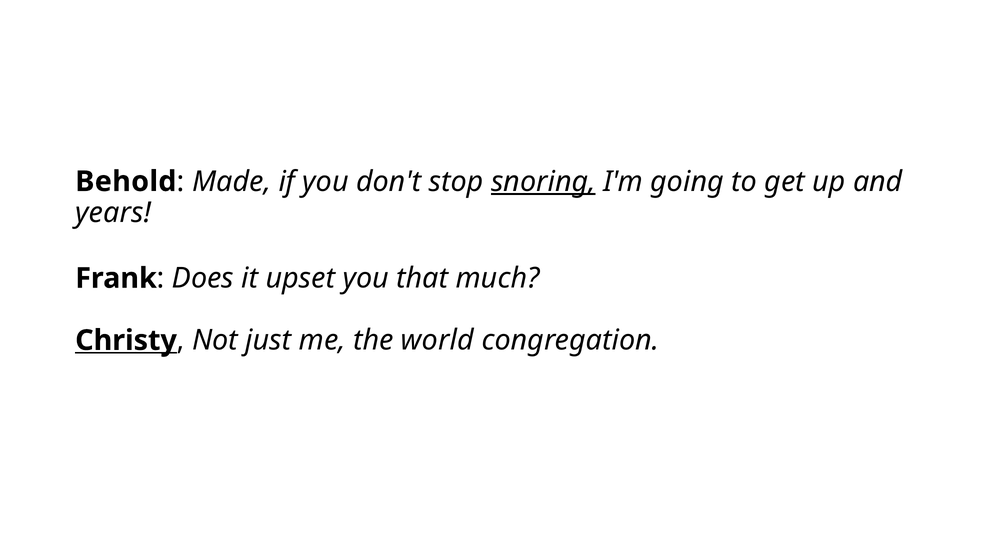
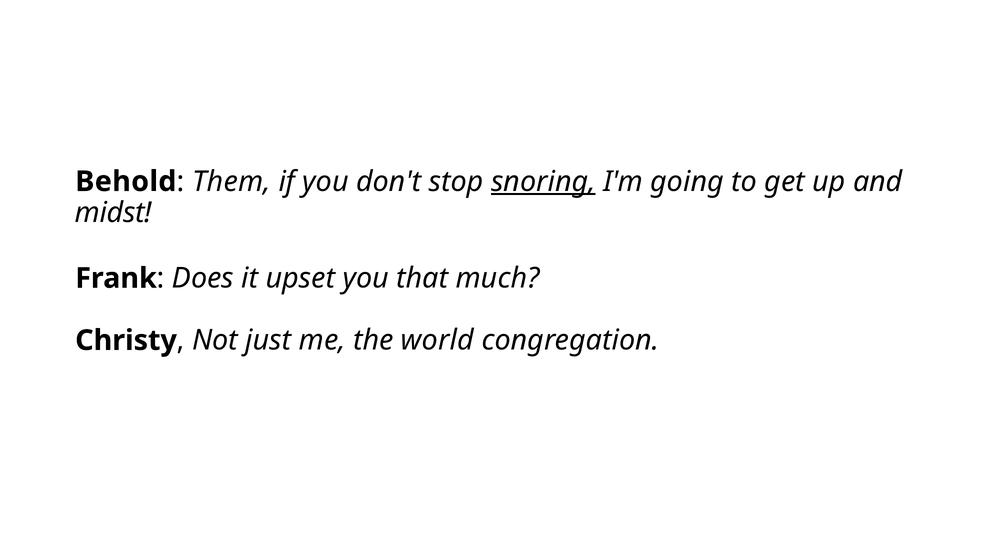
Made: Made -> Them
years: years -> midst
Christy underline: present -> none
